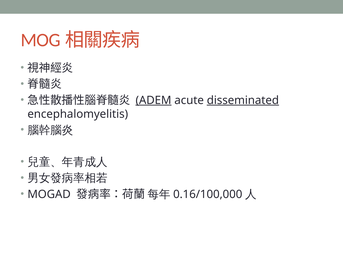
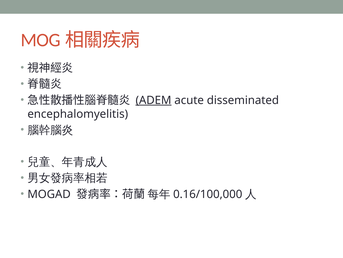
disseminated underline: present -> none
